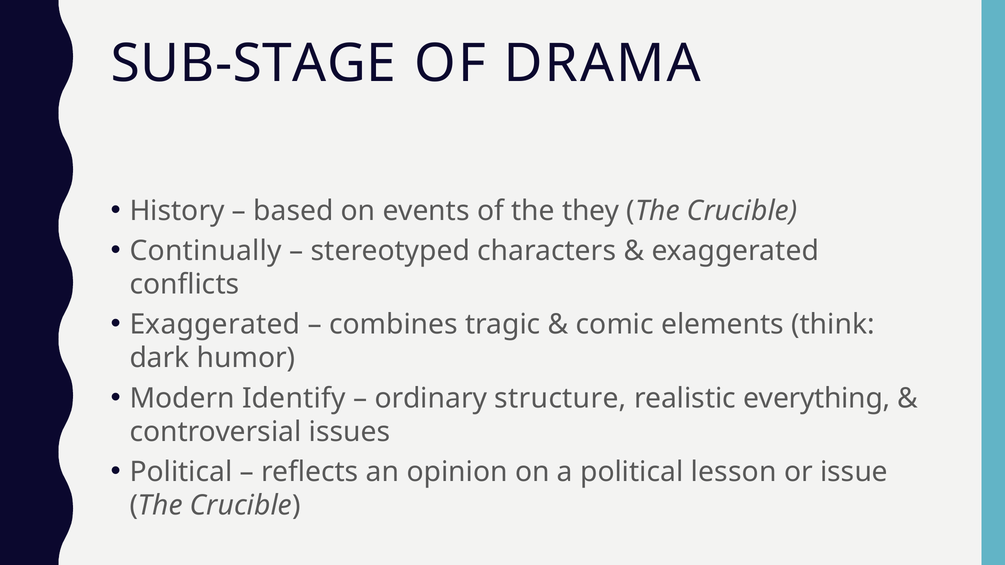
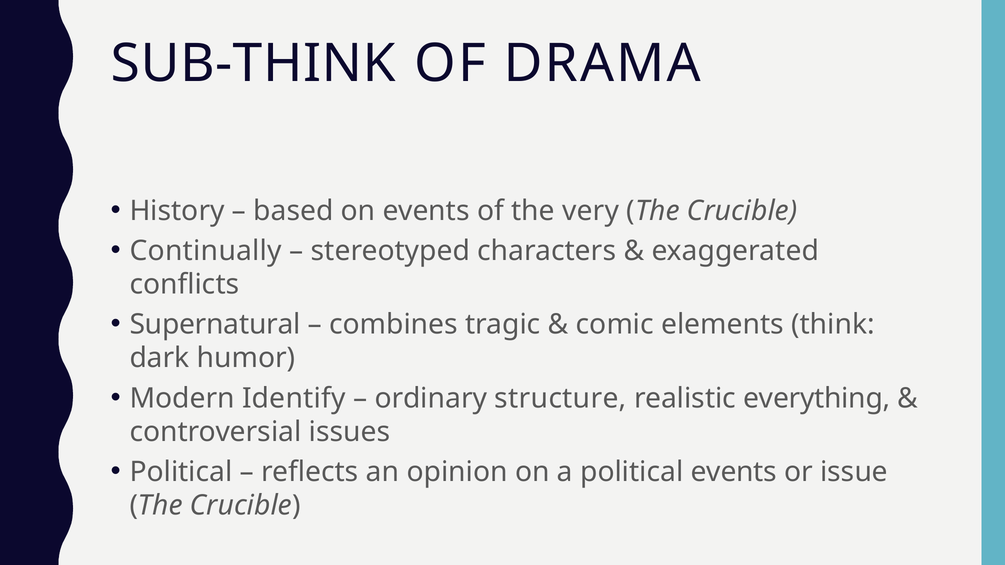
SUB-STAGE: SUB-STAGE -> SUB-THINK
they: they -> very
Exaggerated at (215, 325): Exaggerated -> Supernatural
political lesson: lesson -> events
